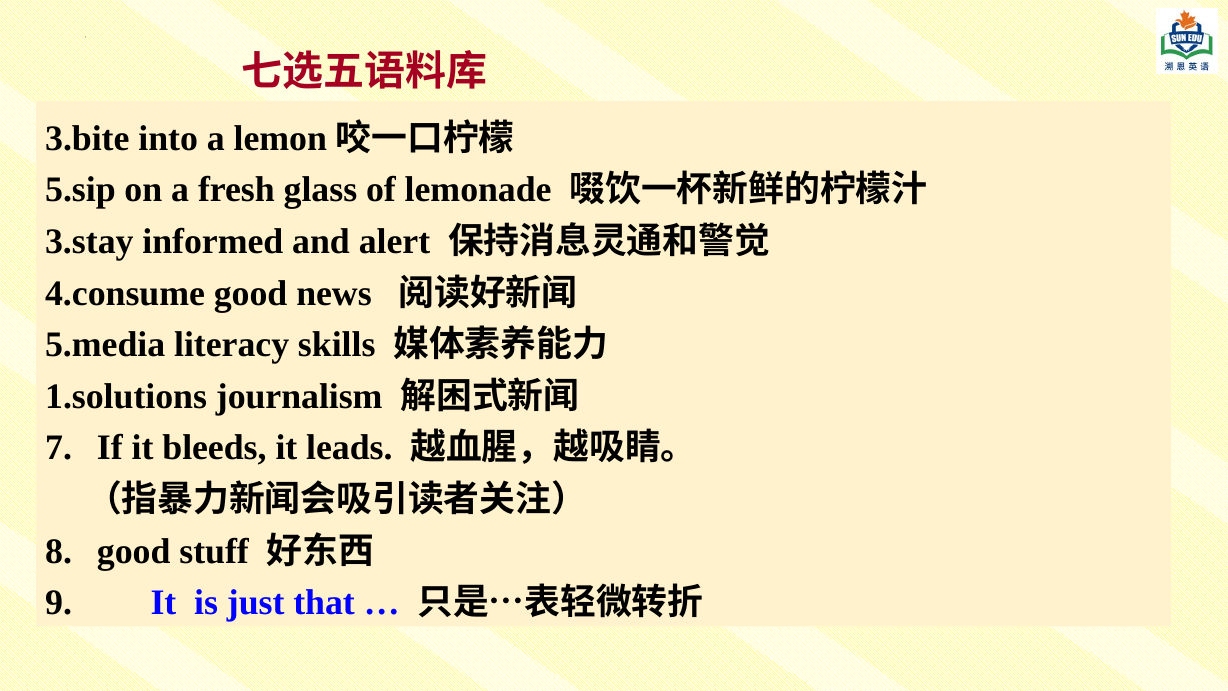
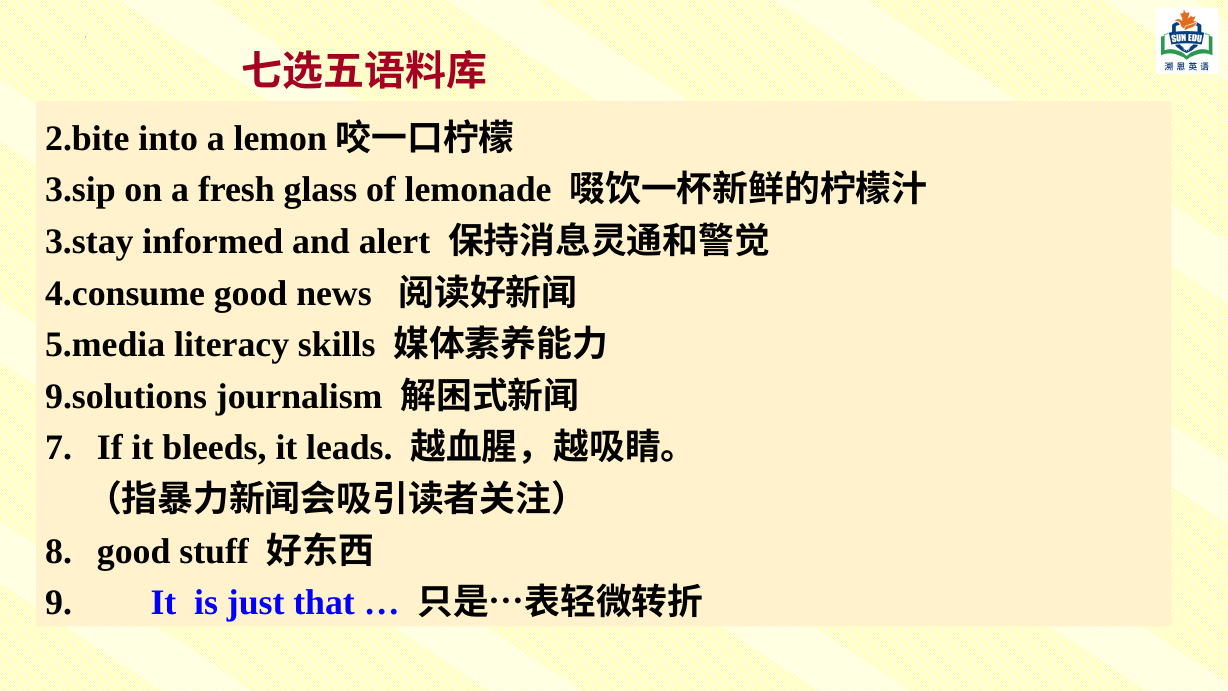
3.bite: 3.bite -> 2.bite
5.sip: 5.sip -> 3.sip
1.solutions: 1.solutions -> 9.solutions
